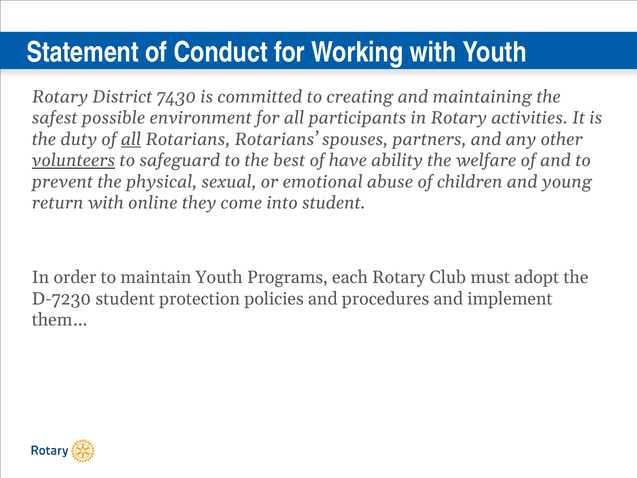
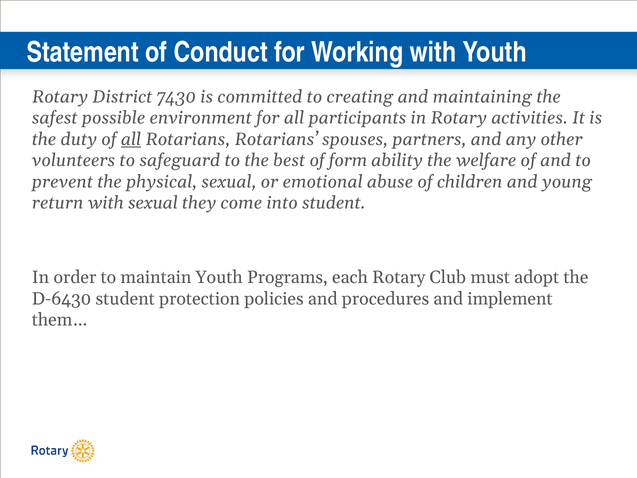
volunteers underline: present -> none
have: have -> form
with online: online -> sexual
D-7230: D-7230 -> D-6430
